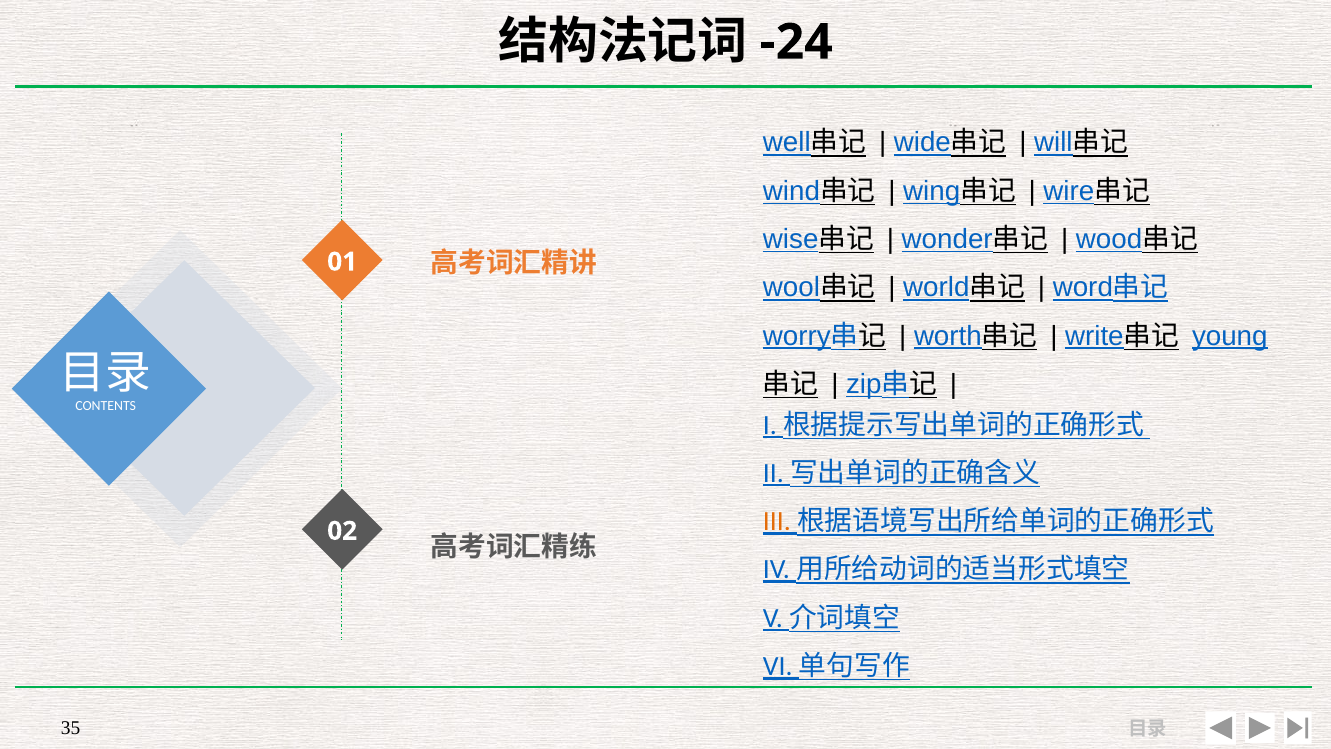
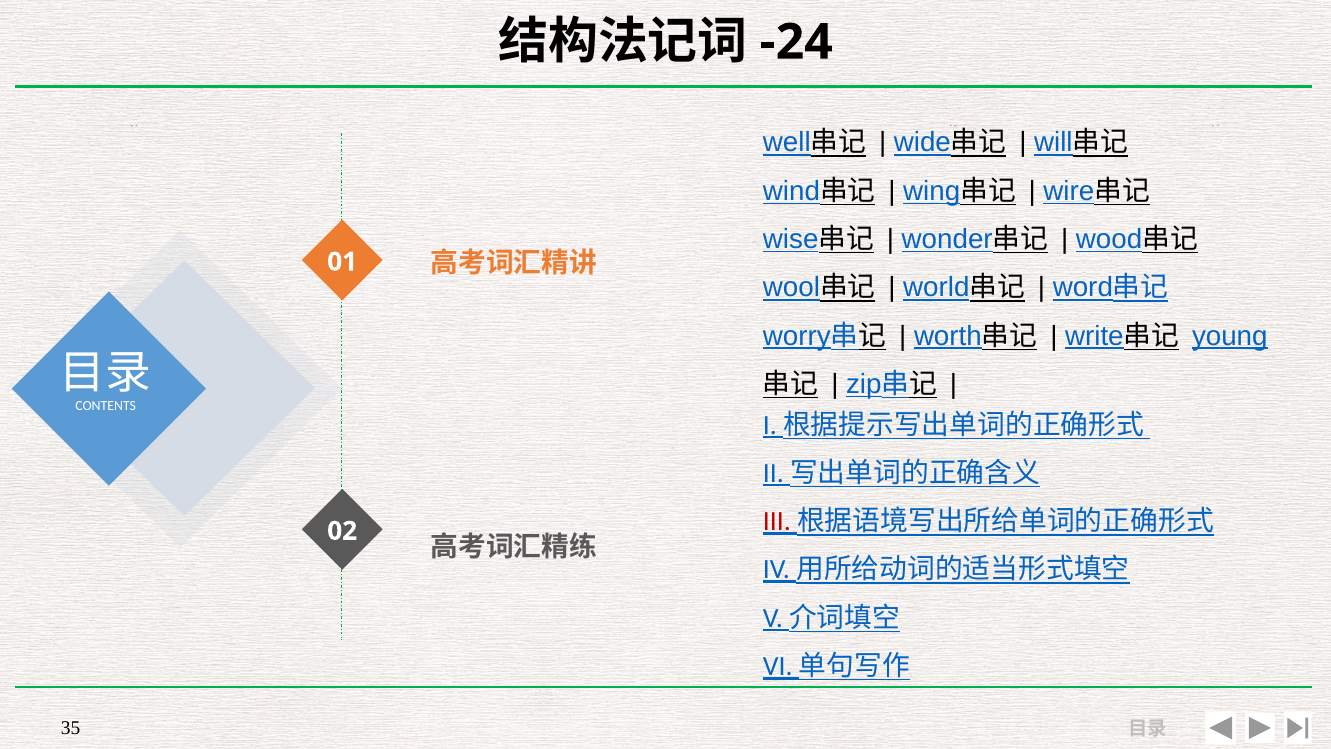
III colour: orange -> red
